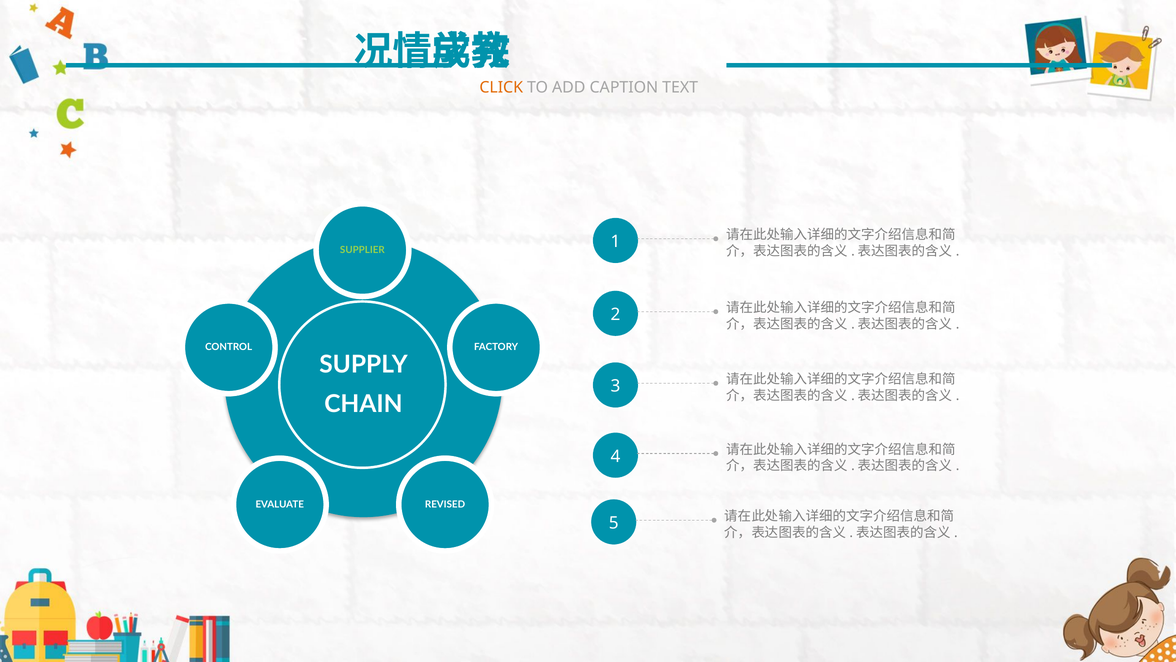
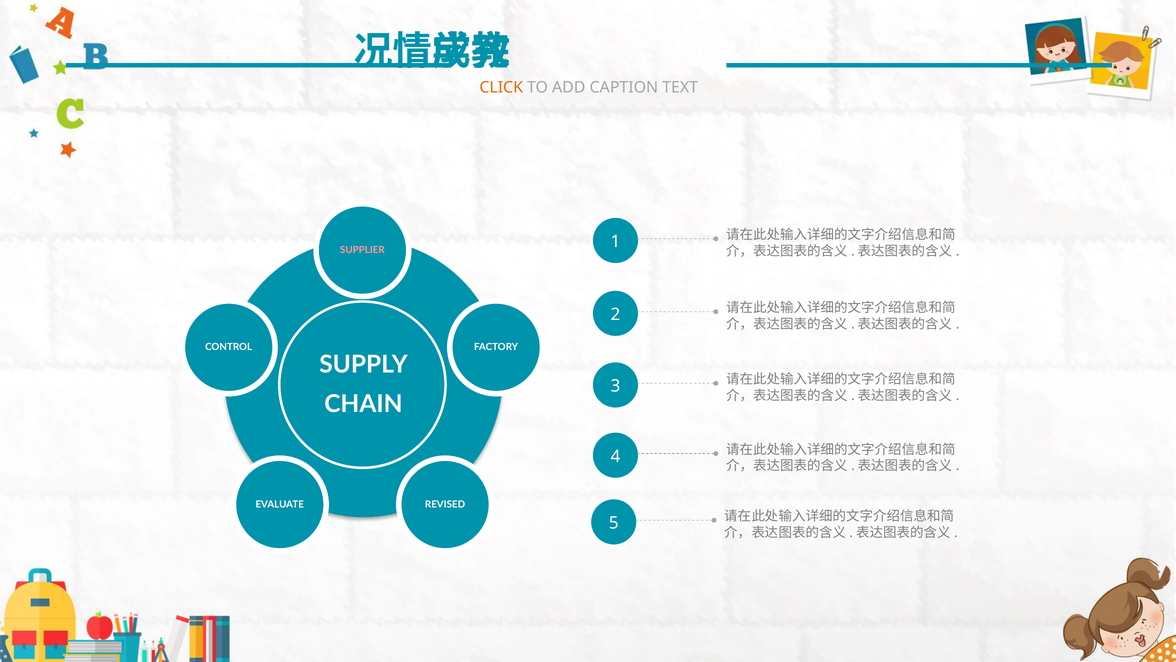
SUPPLIER colour: light green -> pink
